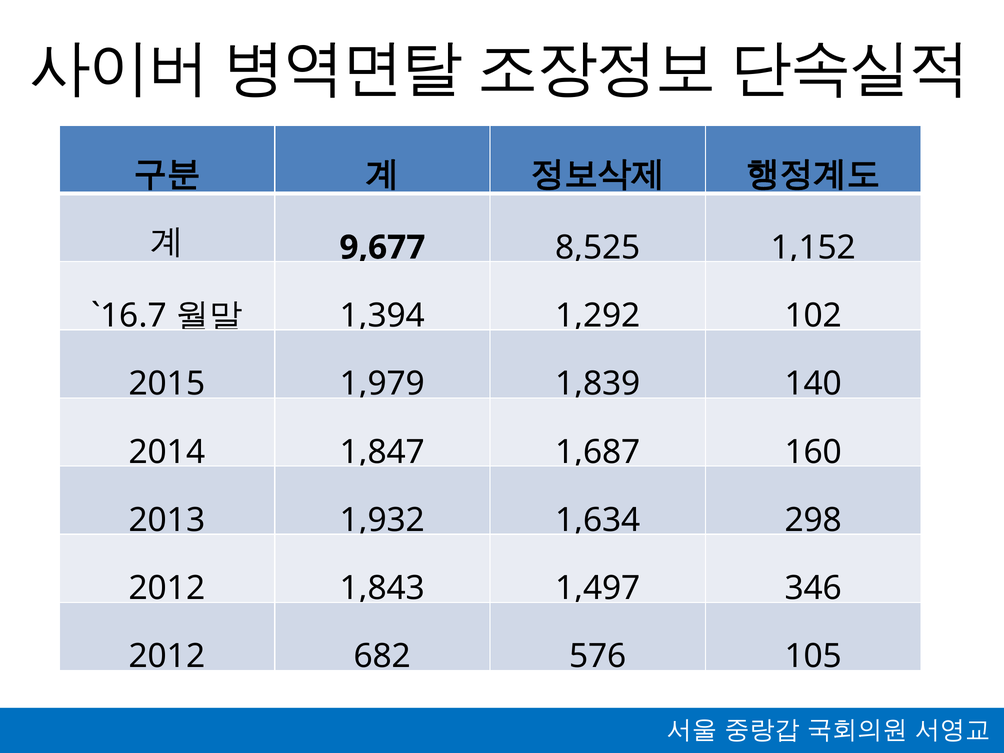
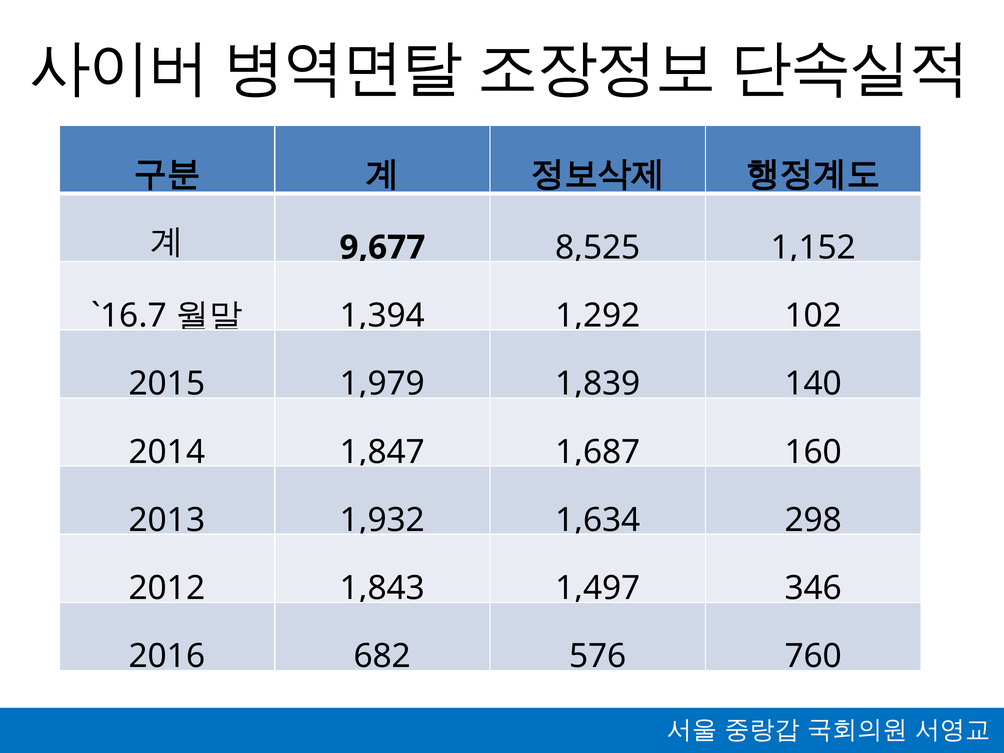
2012 at (167, 656): 2012 -> 2016
105: 105 -> 760
